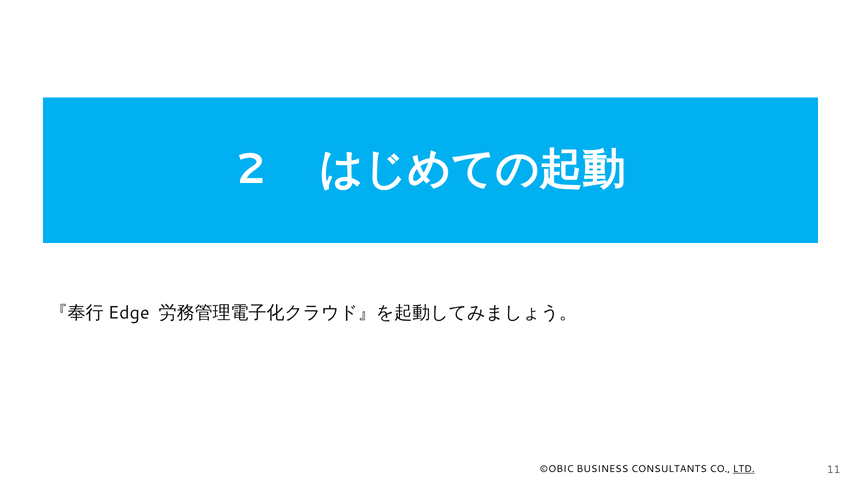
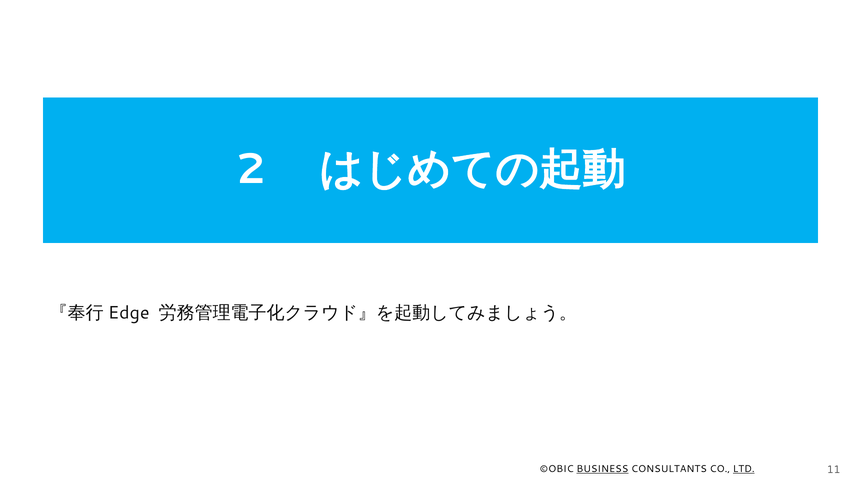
BUSINESS underline: none -> present
